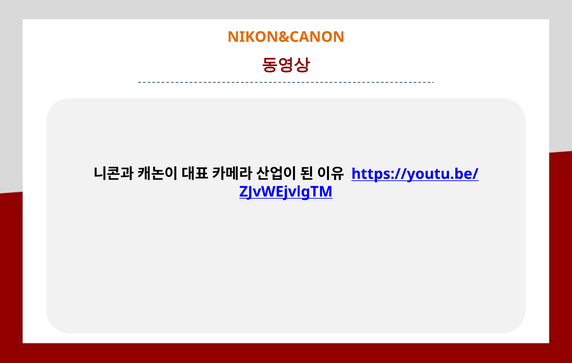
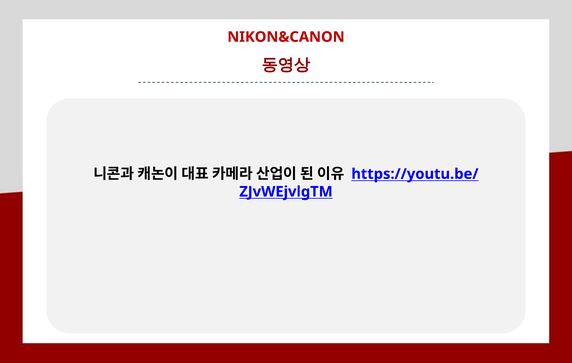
NIKON&CANON colour: orange -> red
